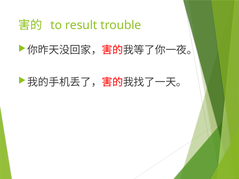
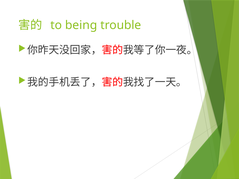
result: result -> being
